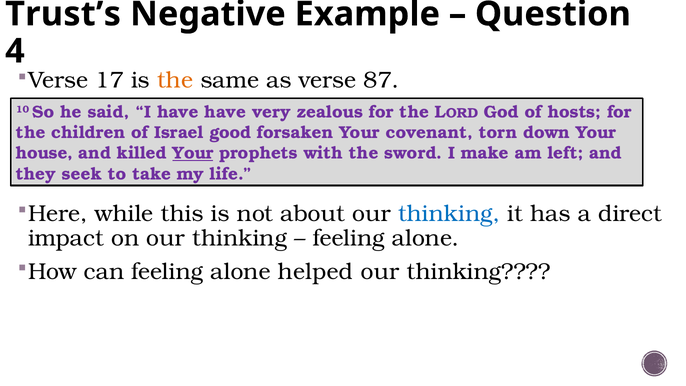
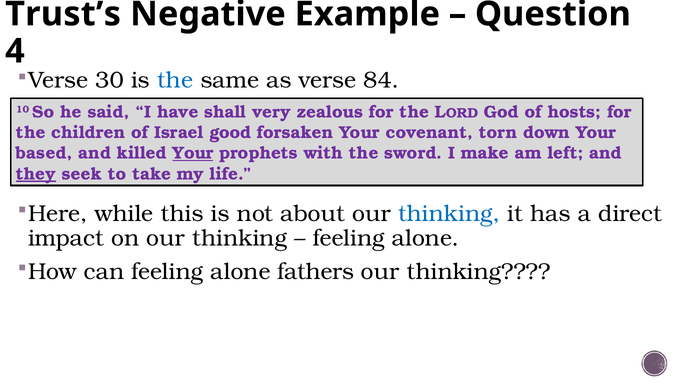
17: 17 -> 30
the at (175, 80) colour: orange -> blue
87: 87 -> 84
have have: have -> shall
house: house -> based
they underline: none -> present
helped: helped -> fathers
